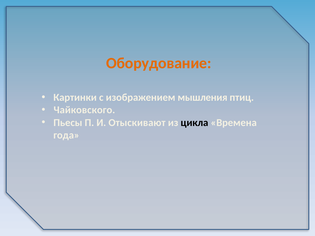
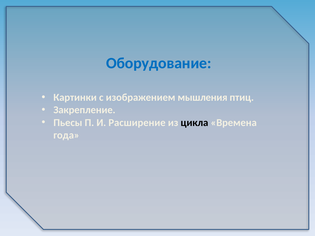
Оборудование colour: orange -> blue
Чайковского: Чайковского -> Закрепление
Отыскивают: Отыскивают -> Расширение
